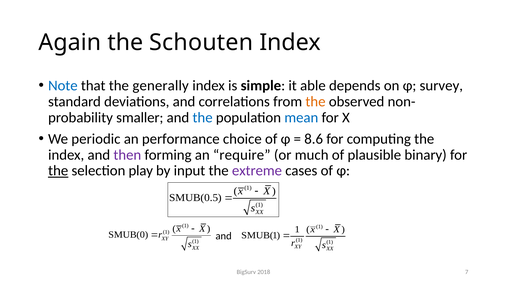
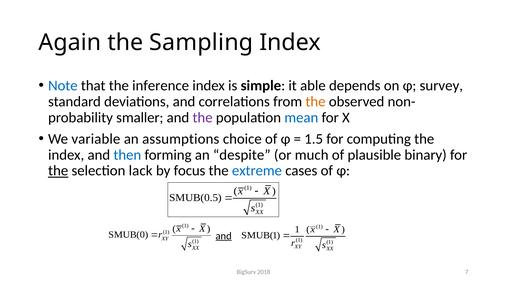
Schouten: Schouten -> Sampling
generally: generally -> inference
the at (203, 118) colour: blue -> purple
periodic: periodic -> variable
performance: performance -> assumptions
8.6: 8.6 -> 1.5
then colour: purple -> blue
require: require -> despite
play: play -> lack
input: input -> focus
extreme colour: purple -> blue
and at (224, 236) underline: none -> present
